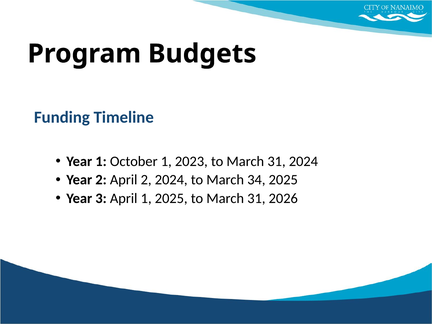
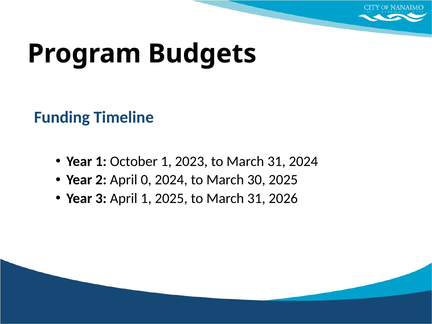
April 2: 2 -> 0
34: 34 -> 30
